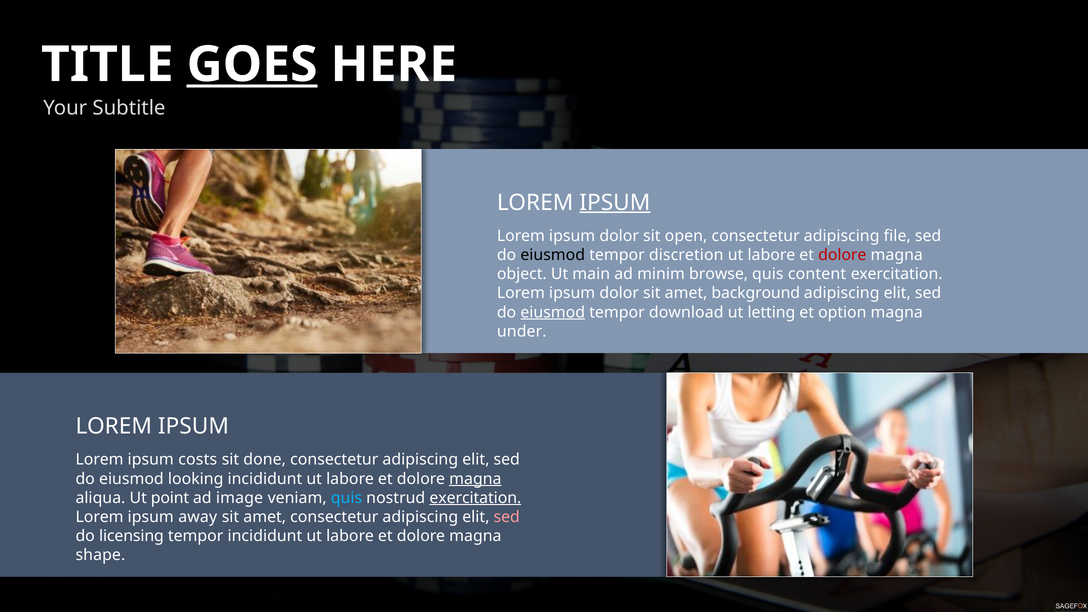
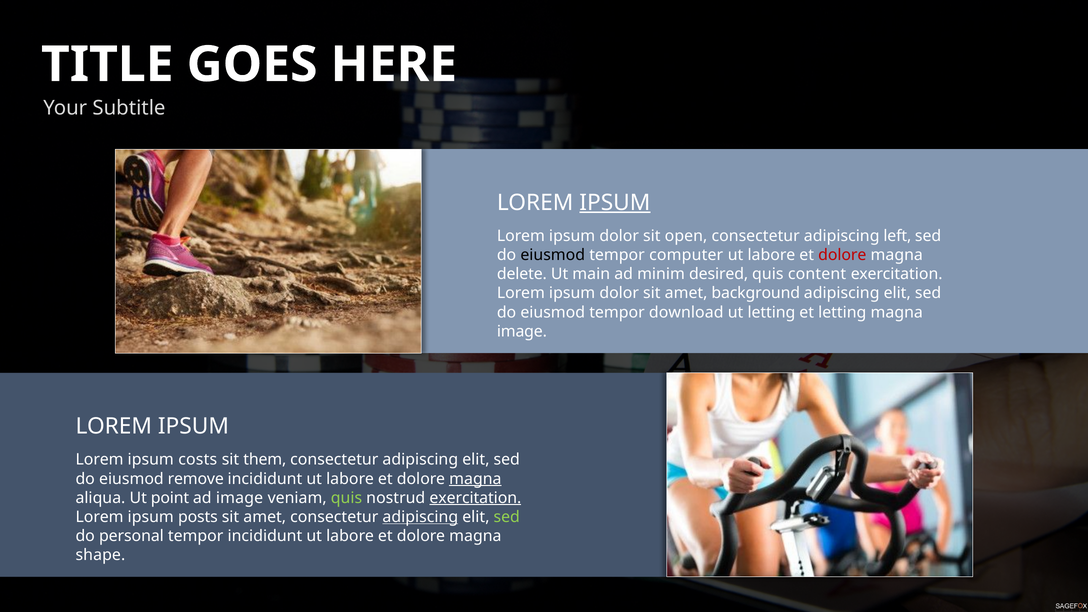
GOES underline: present -> none
file: file -> left
discretion: discretion -> computer
object: object -> delete
browse: browse -> desired
eiusmod at (553, 312) underline: present -> none
et option: option -> letting
under at (522, 331): under -> image
done: done -> them
looking: looking -> remove
quis at (346, 498) colour: light blue -> light green
away: away -> posts
adipiscing at (420, 517) underline: none -> present
sed at (507, 517) colour: pink -> light green
licensing: licensing -> personal
